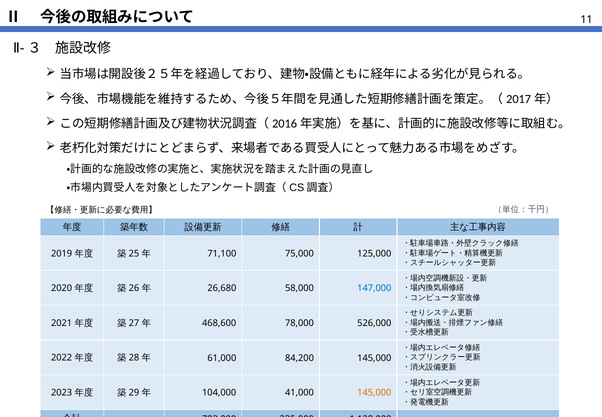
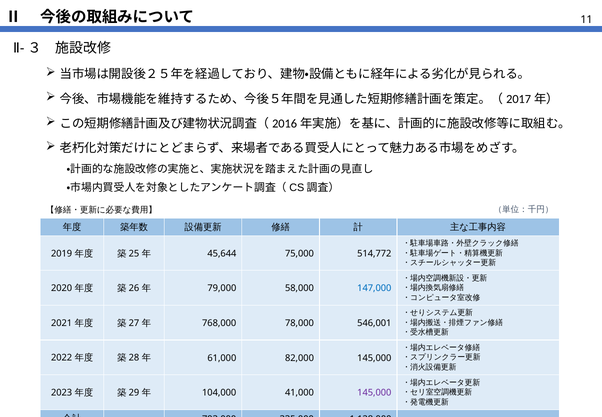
71,100: 71,100 -> 45,644
125,000: 125,000 -> 514,772
26,680: 26,680 -> 79,000
468,600: 468,600 -> 768,000
526,000: 526,000 -> 546,001
84,200: 84,200 -> 82,000
145,000 at (374, 393) colour: orange -> purple
